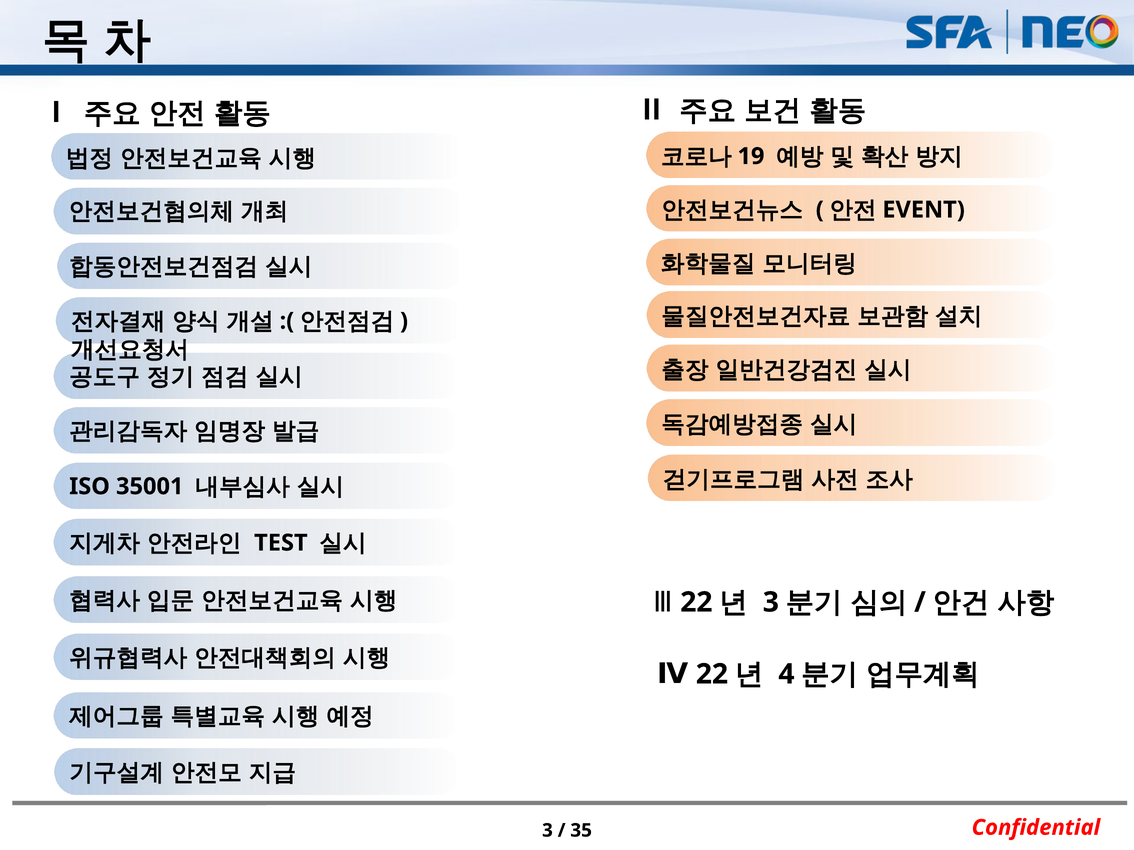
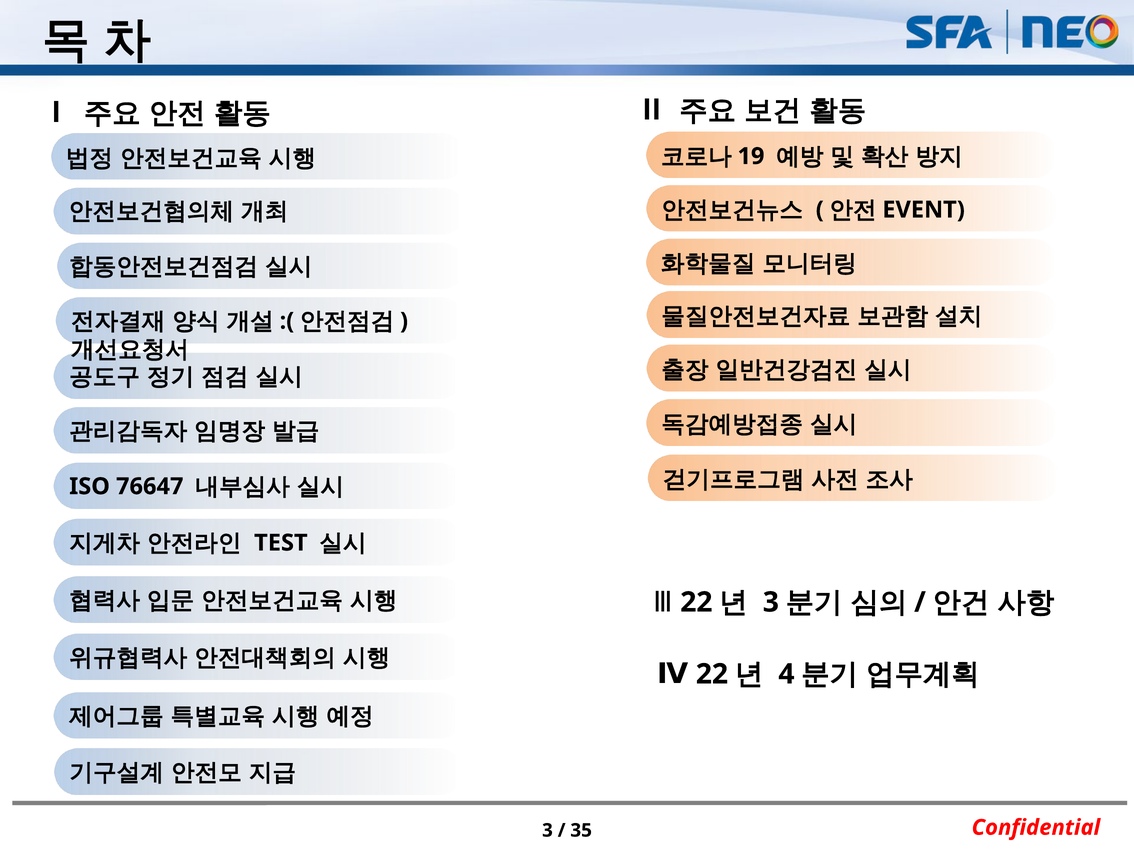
35001: 35001 -> 76647
